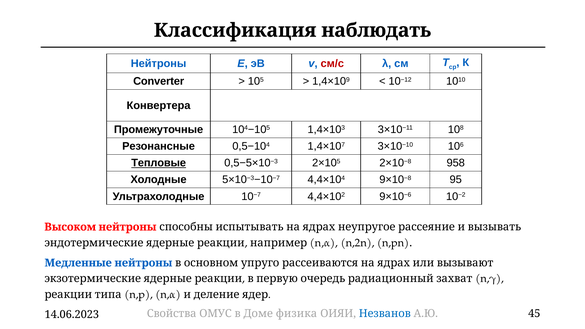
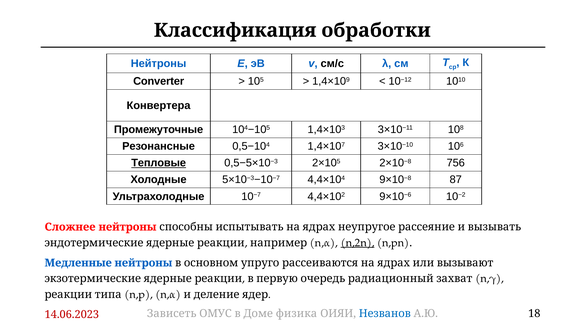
наблюдать: наблюдать -> обработки
см/с colour: red -> black
958: 958 -> 756
95: 95 -> 87
Высоком: Высоком -> Сложнее
n,2n underline: none -> present
Свойства: Свойства -> Зависеть
45: 45 -> 18
14.06.2023 colour: black -> red
